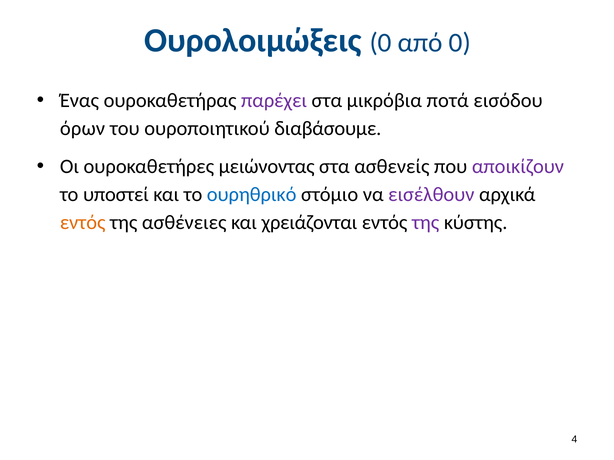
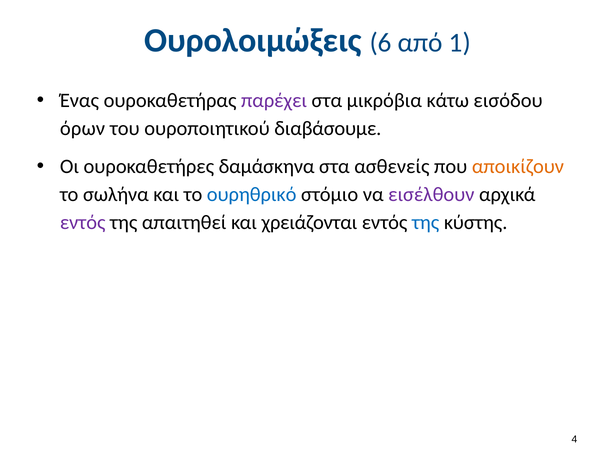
Ουρολοιμώξεις 0: 0 -> 6
από 0: 0 -> 1
ποτά: ποτά -> κάτω
μειώνοντας: μειώνοντας -> δαμάσκηνα
αποικίζουν colour: purple -> orange
υποστεί: υποστεί -> σωλήνα
εντός at (83, 223) colour: orange -> purple
ασθένειες: ασθένειες -> απαιτηθεί
της at (426, 223) colour: purple -> blue
